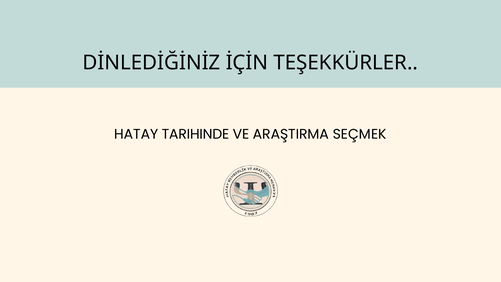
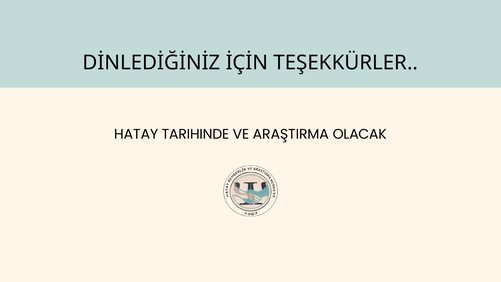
SEÇMEK: SEÇMEK -> OLACAK
